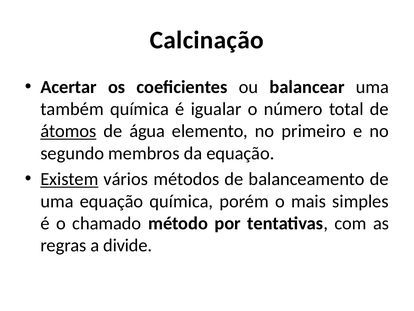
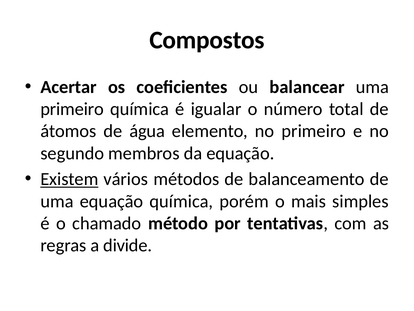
Calcinação: Calcinação -> Compostos
também at (72, 109): também -> primeiro
átomos underline: present -> none
